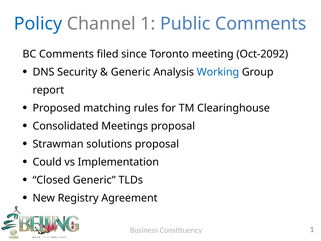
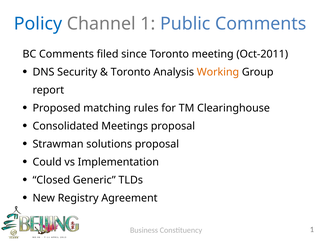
Oct-2092: Oct-2092 -> Oct-2011
Generic at (131, 72): Generic -> Toronto
Working colour: blue -> orange
